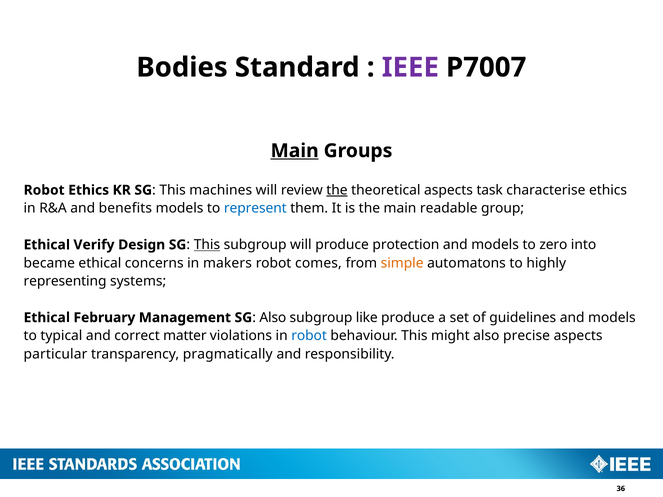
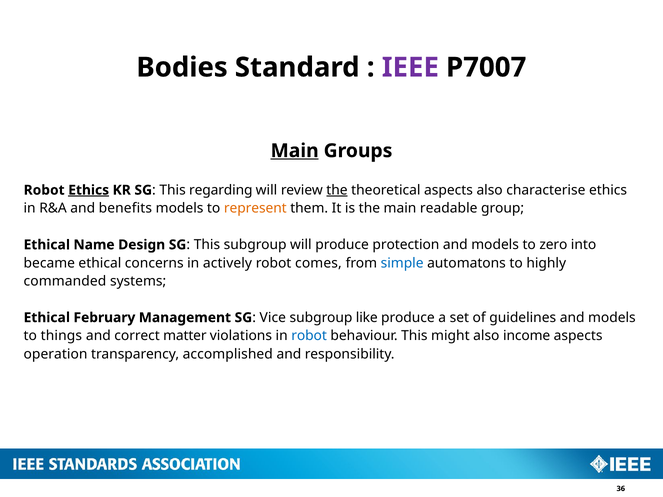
Ethics at (89, 190) underline: none -> present
machines: machines -> regarding
aspects task: task -> also
represent colour: blue -> orange
Verify: Verify -> Name
This at (207, 245) underline: present -> none
makers: makers -> actively
simple colour: orange -> blue
representing: representing -> commanded
SG Also: Also -> Vice
typical: typical -> things
precise: precise -> income
particular: particular -> operation
pragmatically: pragmatically -> accomplished
